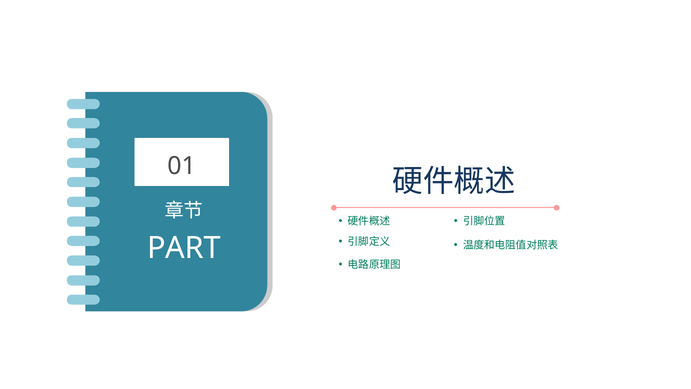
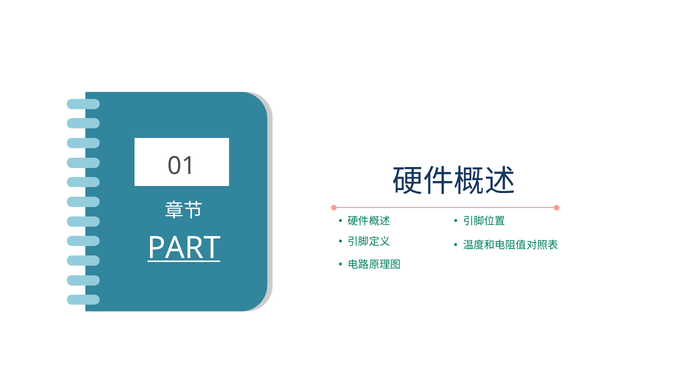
PART underline: none -> present
